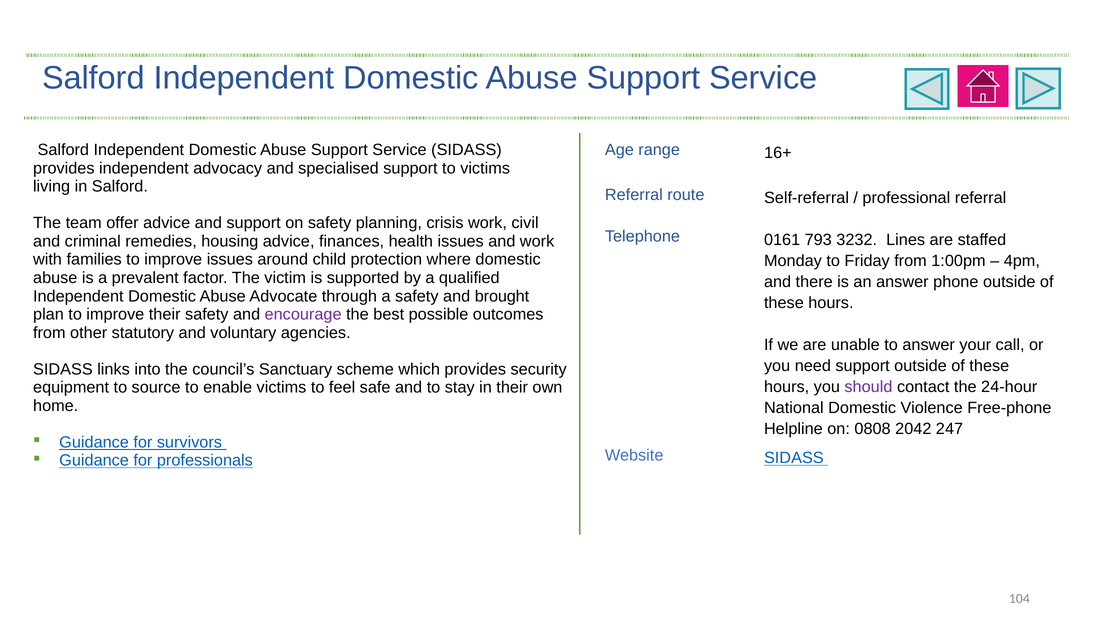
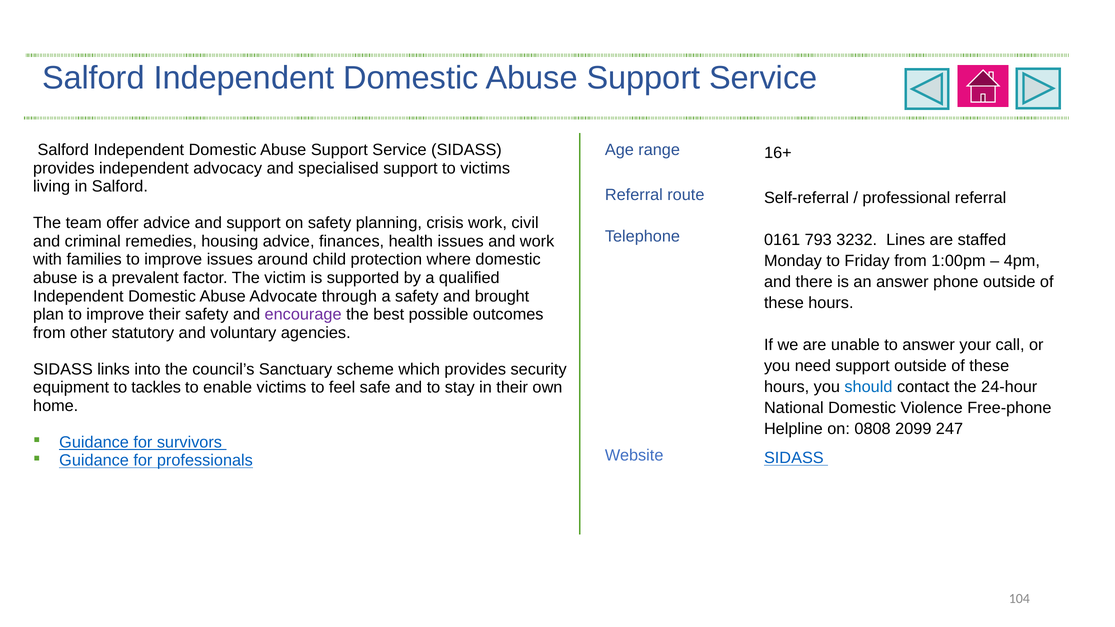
should colour: purple -> blue
source: source -> tackles
2042: 2042 -> 2099
